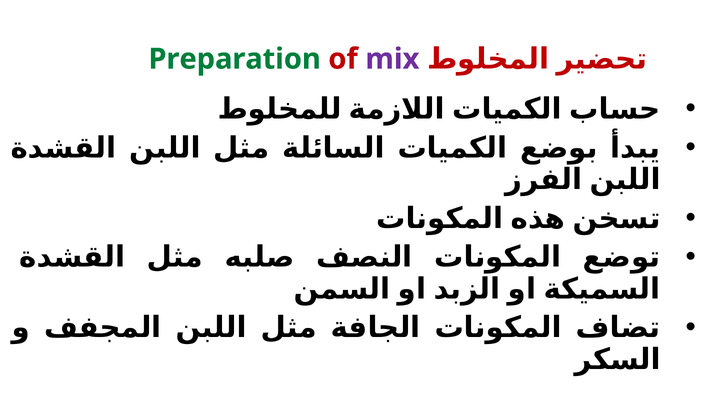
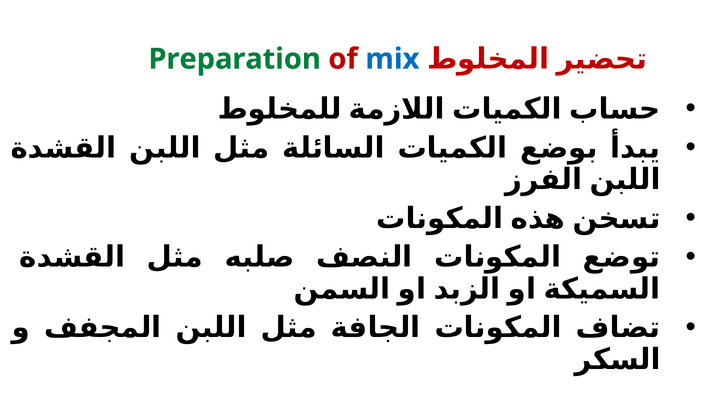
mix colour: purple -> blue
